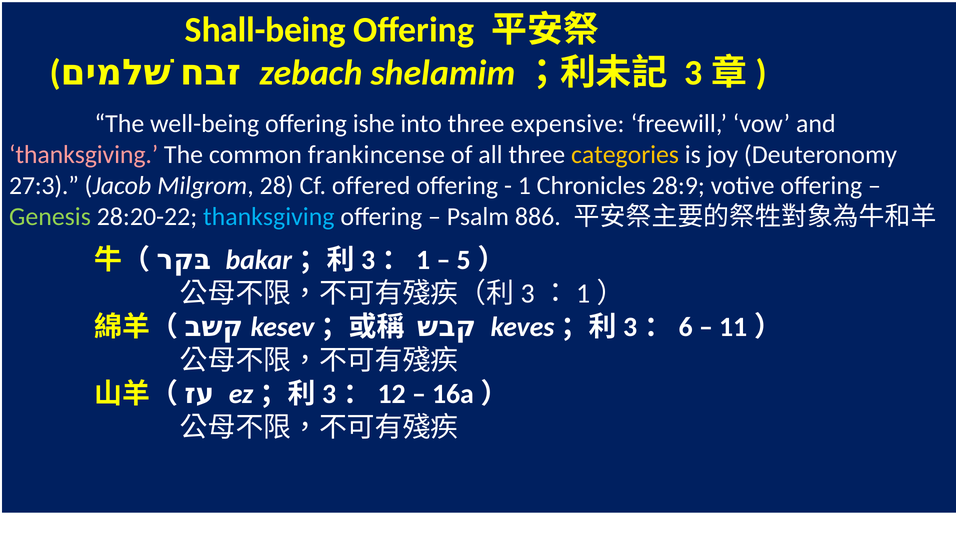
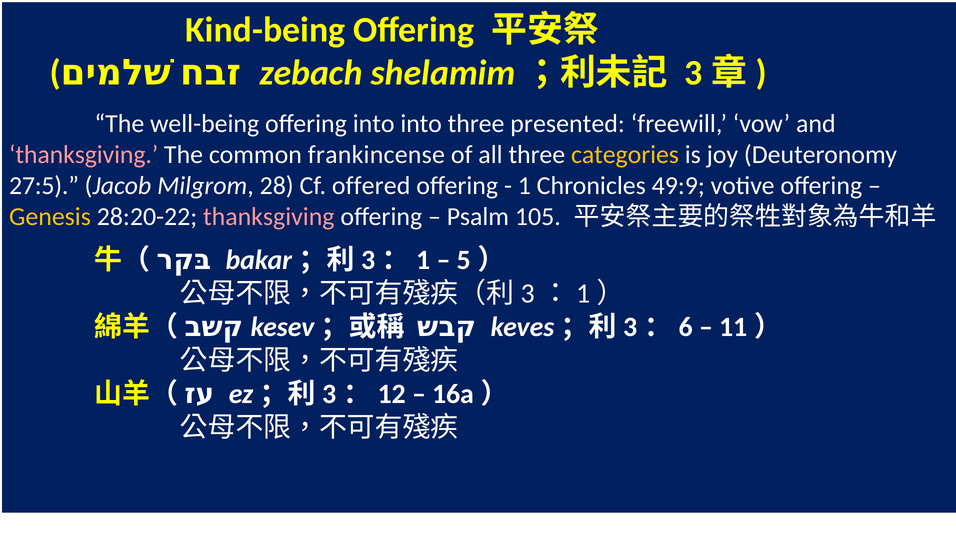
Shall-being: Shall-being -> Kind-being
offering ishe: ishe -> into
expensive: expensive -> presented
27:3: 27:3 -> 27:5
28:9: 28:9 -> 49:9
Genesis colour: light green -> yellow
thanksgiving at (269, 217) colour: light blue -> pink
886: 886 -> 105
